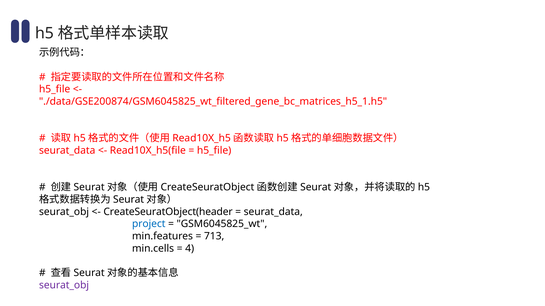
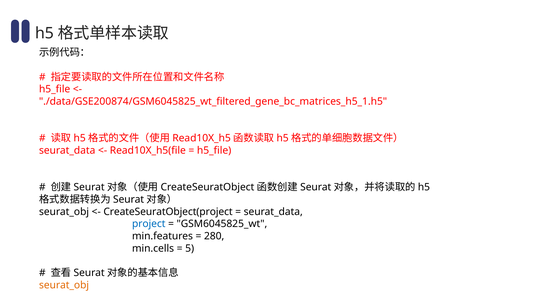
CreateSeuratObject(header: CreateSeuratObject(header -> CreateSeuratObject(project
713: 713 -> 280
4: 4 -> 5
seurat_obj at (64, 286) colour: purple -> orange
